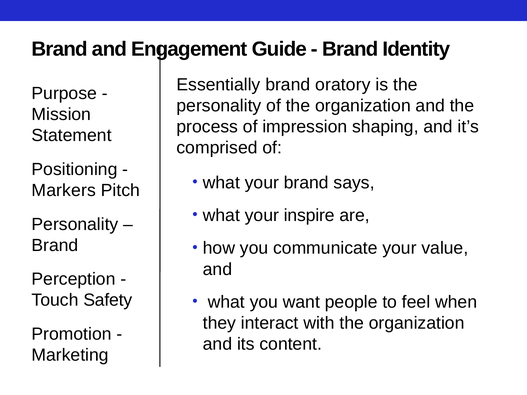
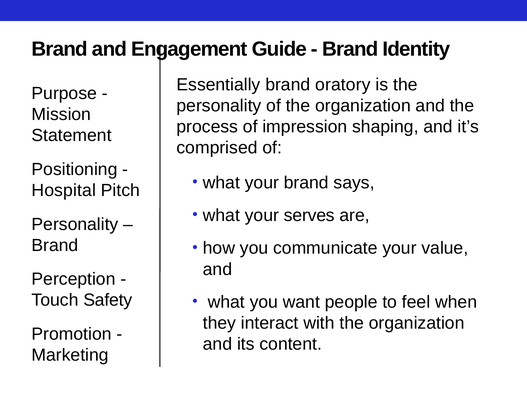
Markers: Markers -> Hospital
inspire: inspire -> serves
